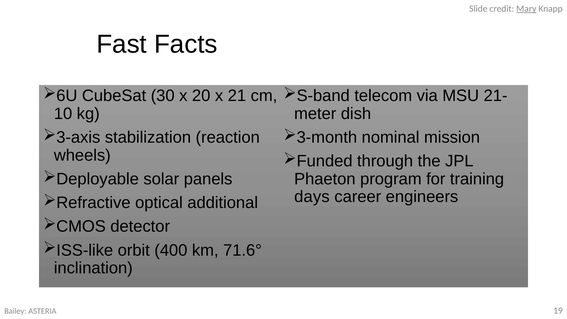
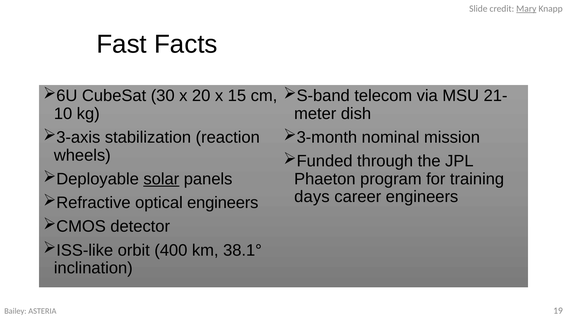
21: 21 -> 15
solar underline: none -> present
optical additional: additional -> engineers
71.6°: 71.6° -> 38.1°
